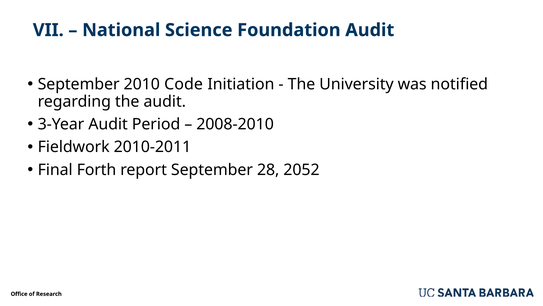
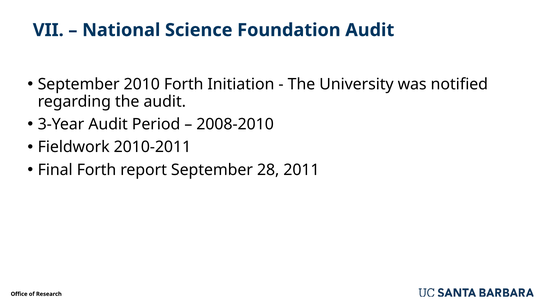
2010 Code: Code -> Forth
2052: 2052 -> 2011
